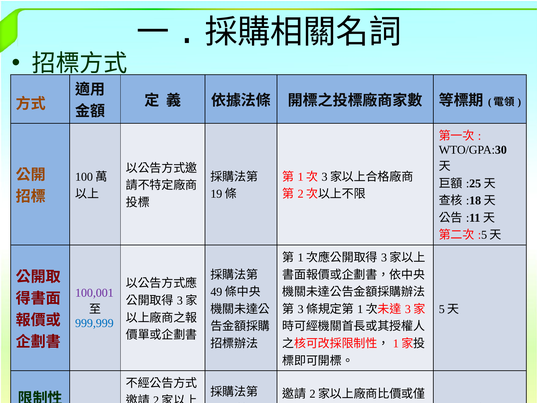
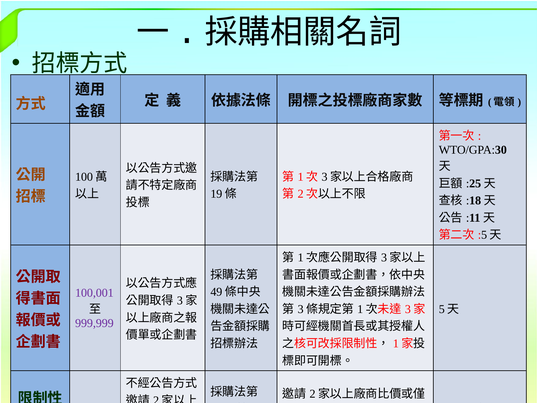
999,999 colour: blue -> purple
